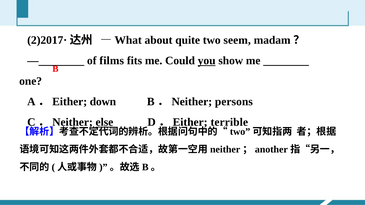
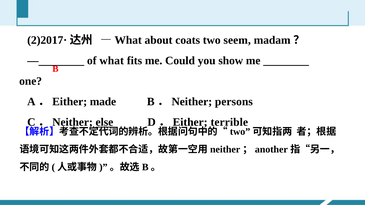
quite: quite -> coats
of films: films -> what
you underline: present -> none
down: down -> made
